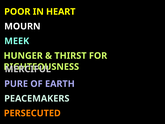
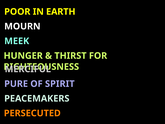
HEART: HEART -> EARTH
EARTH: EARTH -> SPIRIT
